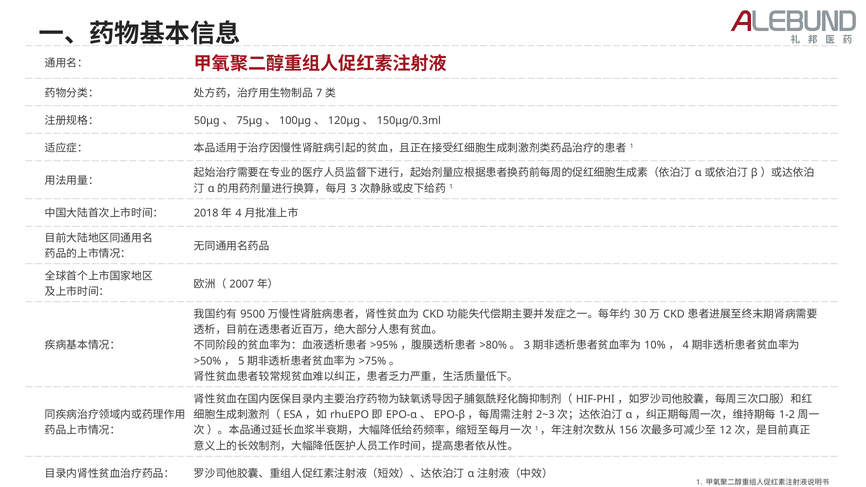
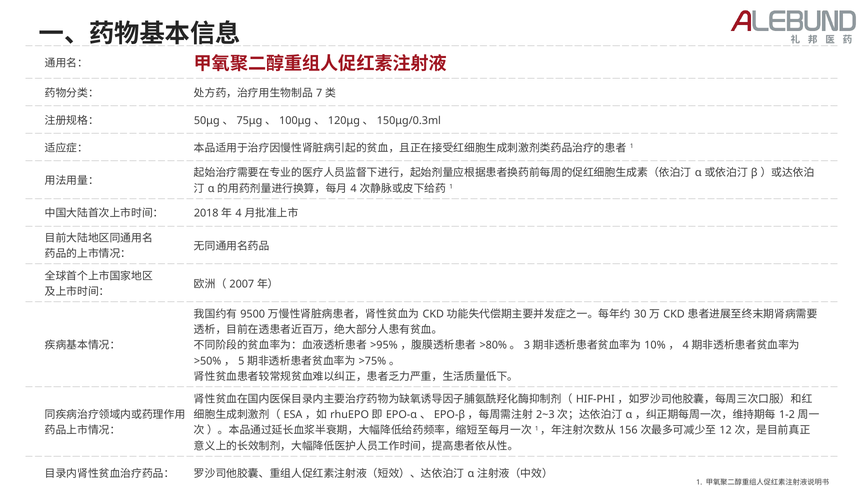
3 at (354, 189): 3 -> 4
